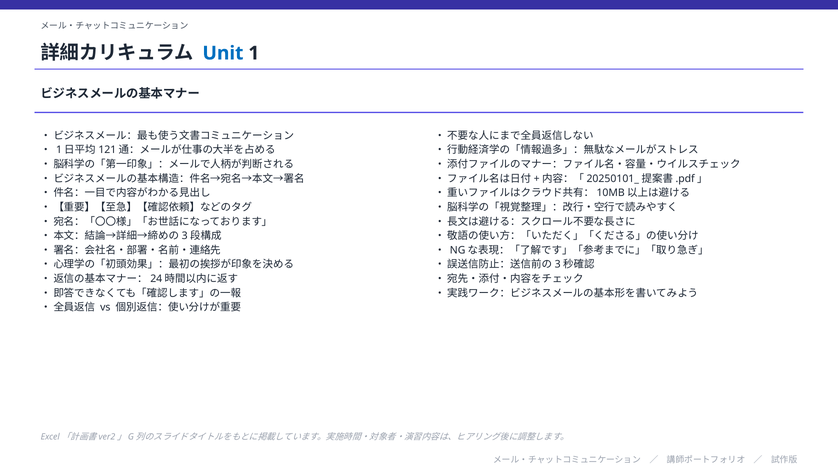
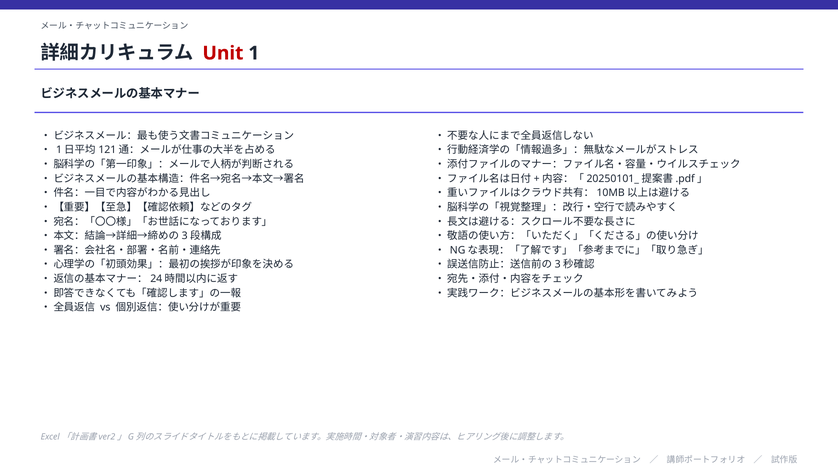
Unit colour: blue -> red
